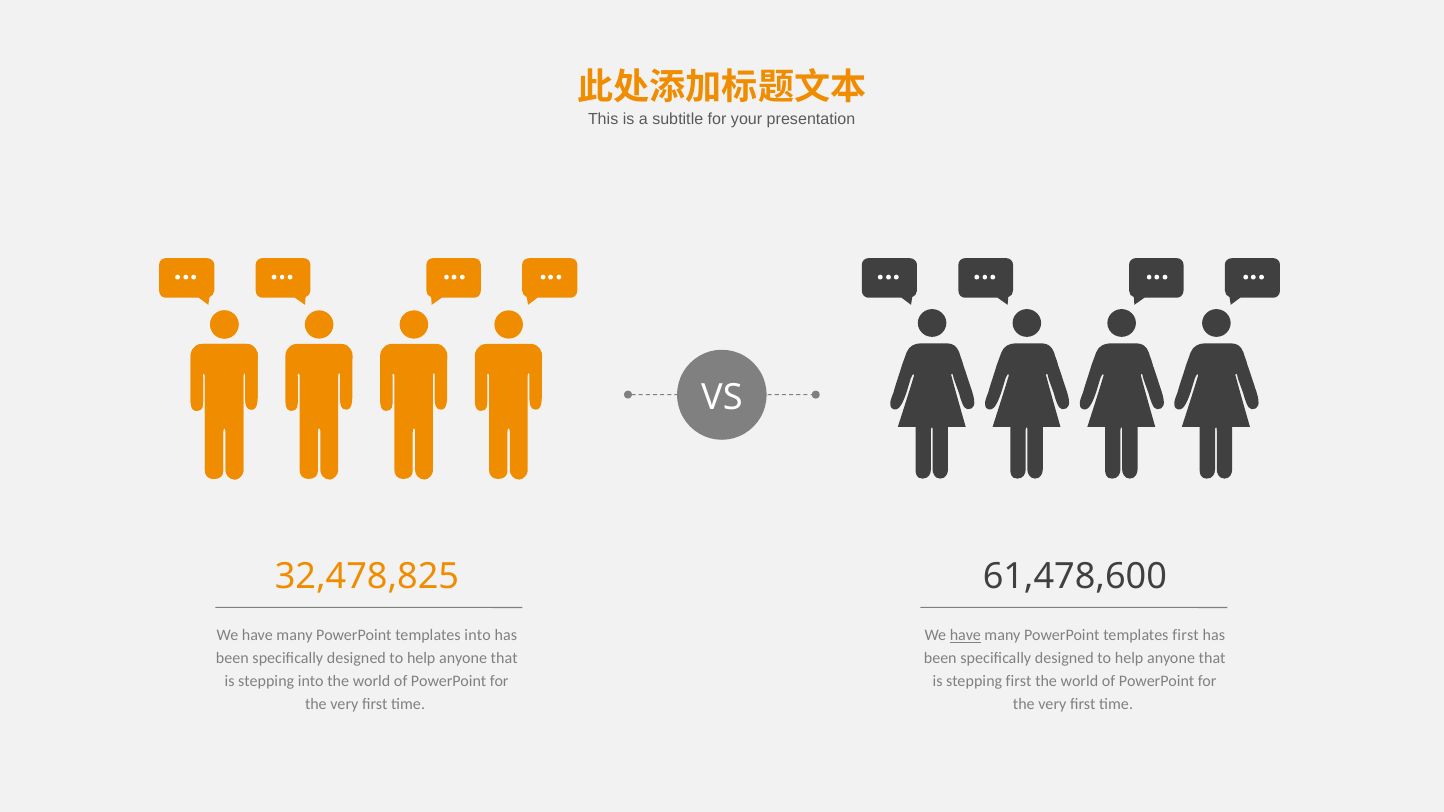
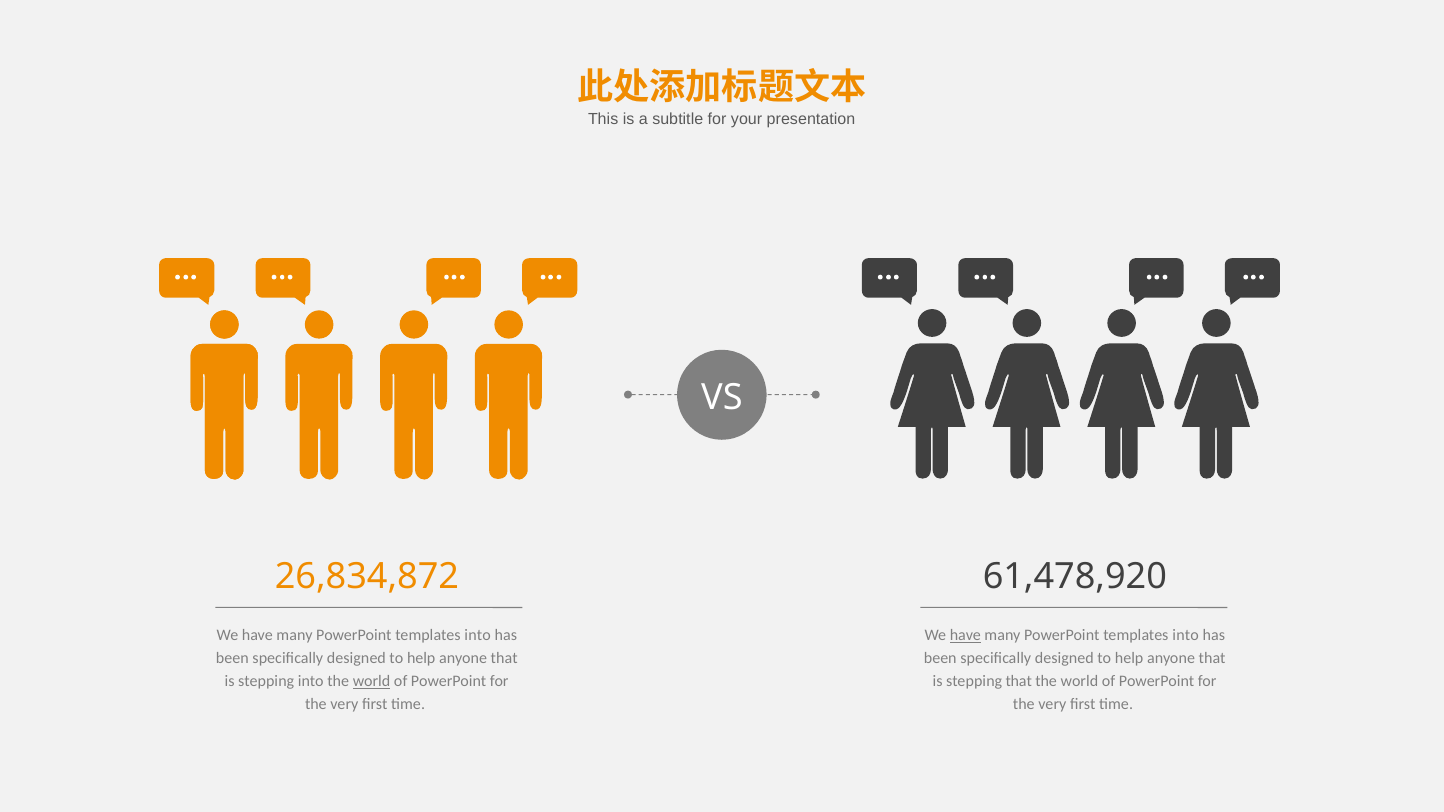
32,478,825: 32,478,825 -> 26,834,872
61,478,600: 61,478,600 -> 61,478,920
first at (1186, 635): first -> into
world at (372, 682) underline: none -> present
stepping first: first -> that
